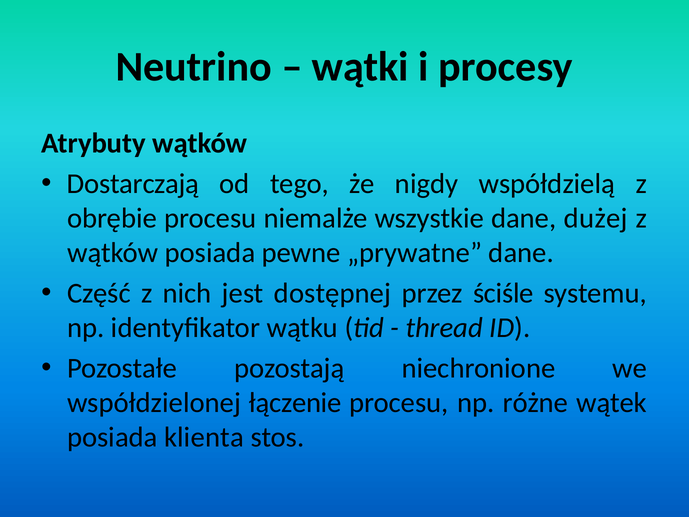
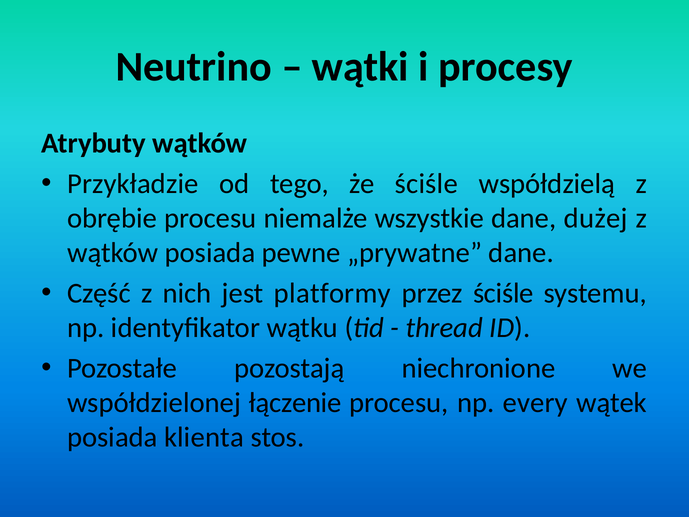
Dostarczają: Dostarczają -> Przykładzie
że nigdy: nigdy -> ściśle
dostępnej: dostępnej -> platformy
różne: różne -> every
